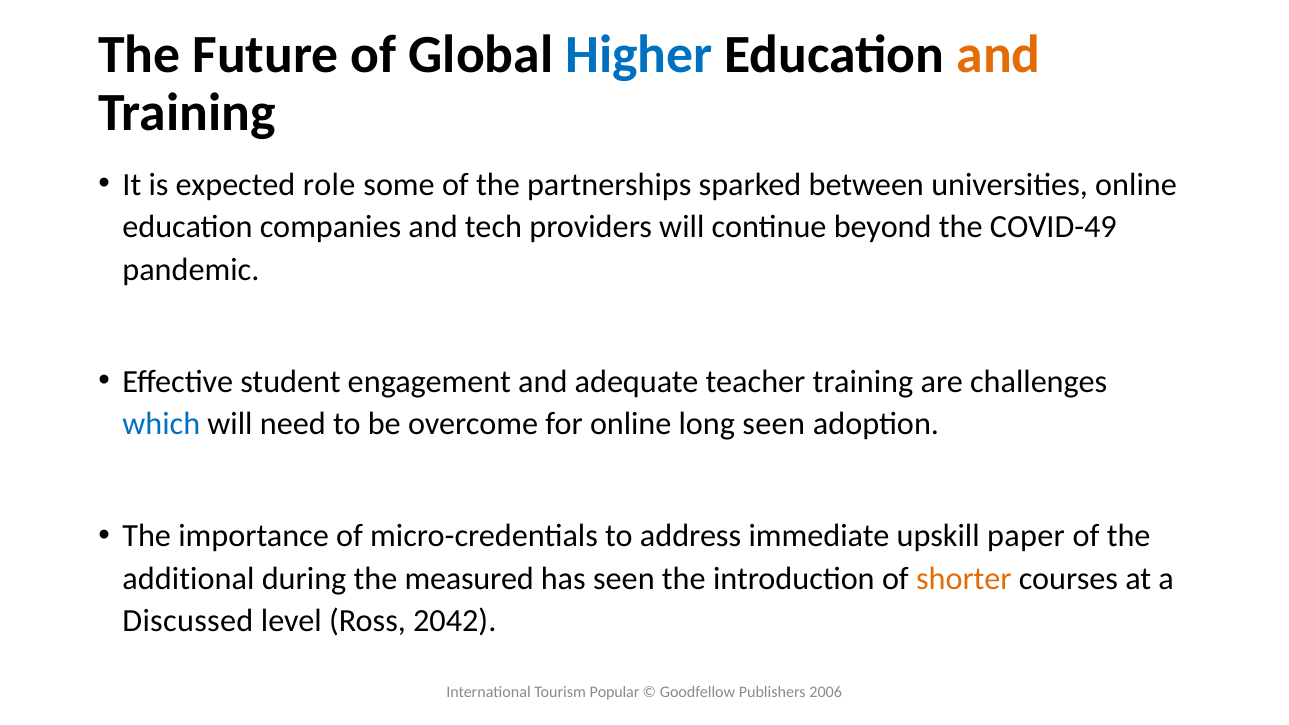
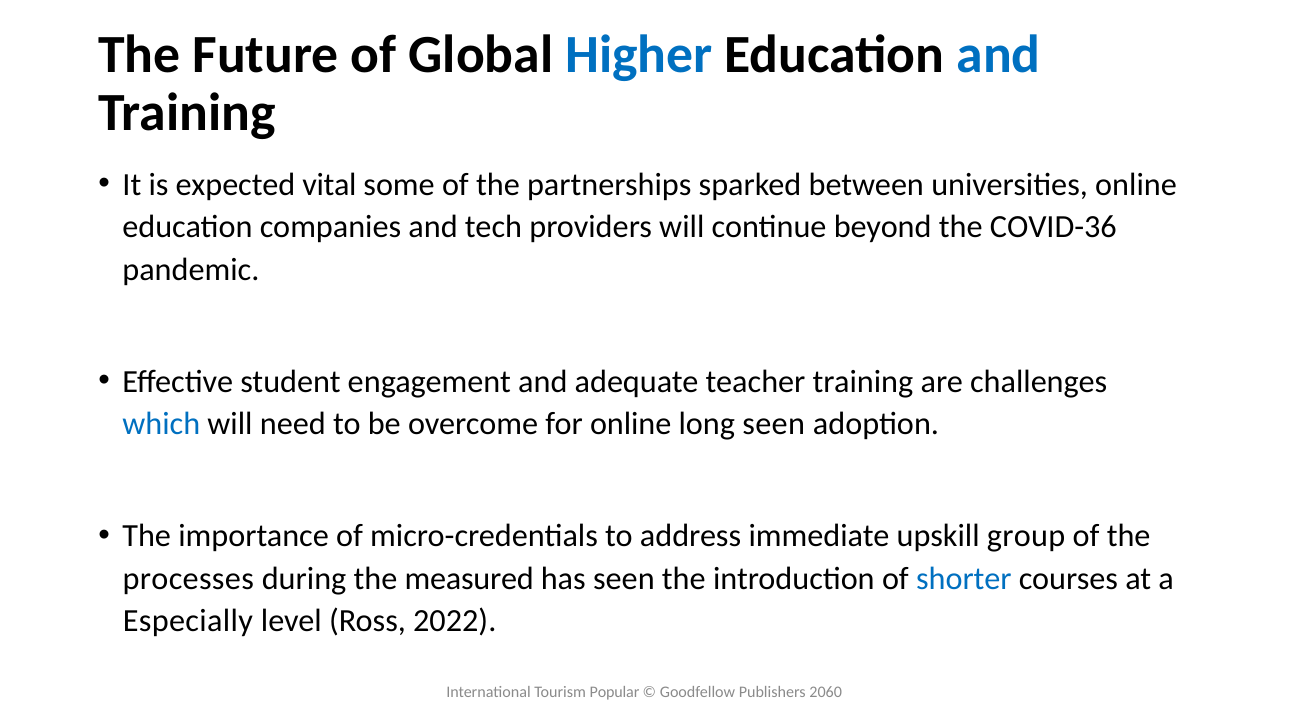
and at (999, 55) colour: orange -> blue
role: role -> vital
COVID-49: COVID-49 -> COVID-36
paper: paper -> group
additional: additional -> processes
shorter colour: orange -> blue
Discussed: Discussed -> Especially
2042: 2042 -> 2022
2006: 2006 -> 2060
